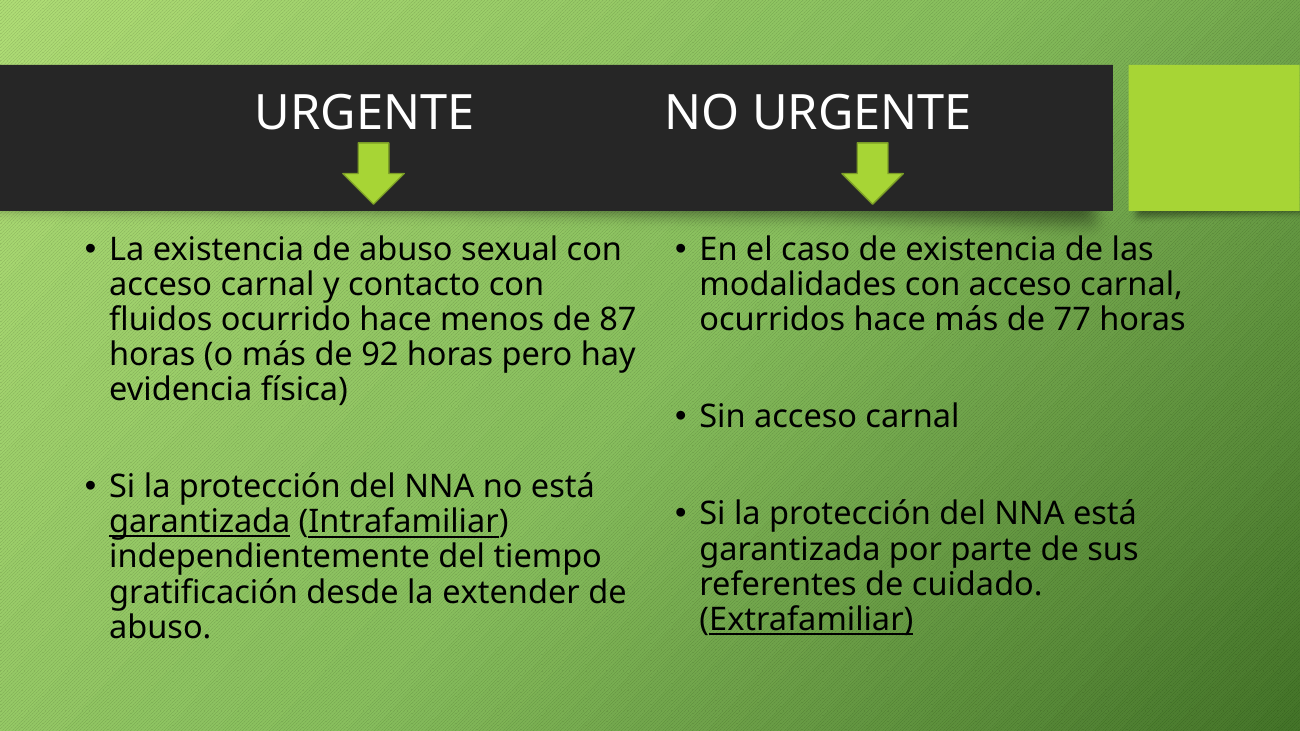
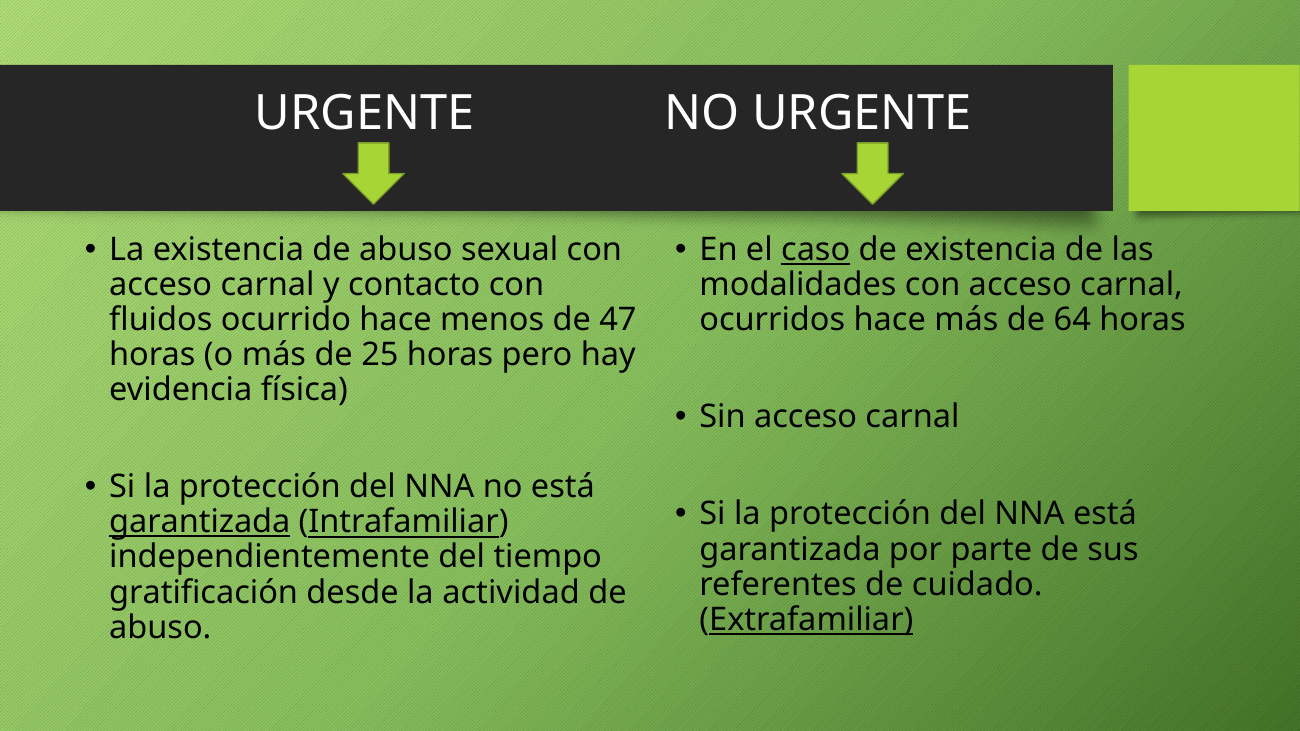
caso underline: none -> present
87: 87 -> 47
77: 77 -> 64
92: 92 -> 25
extender: extender -> actividad
